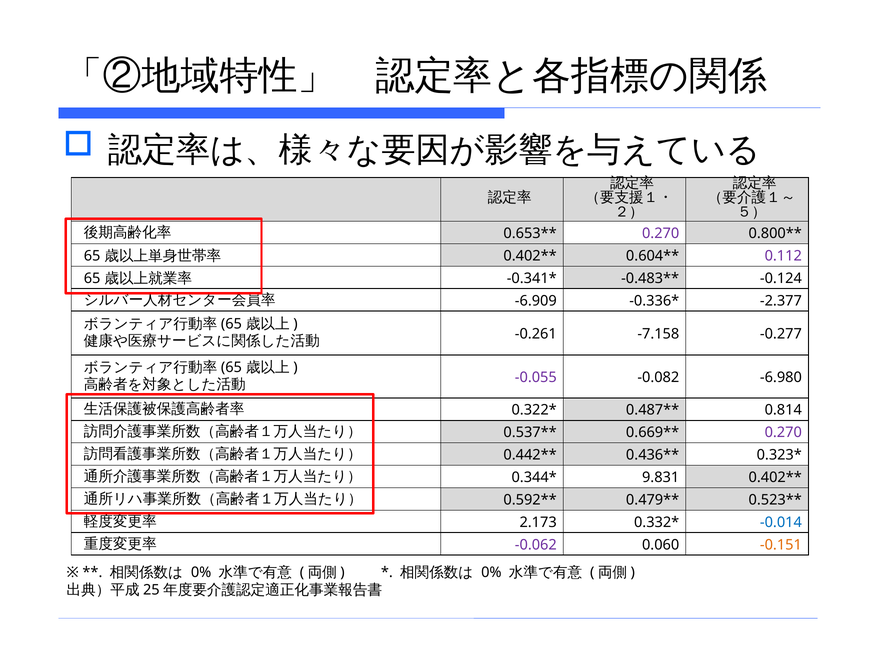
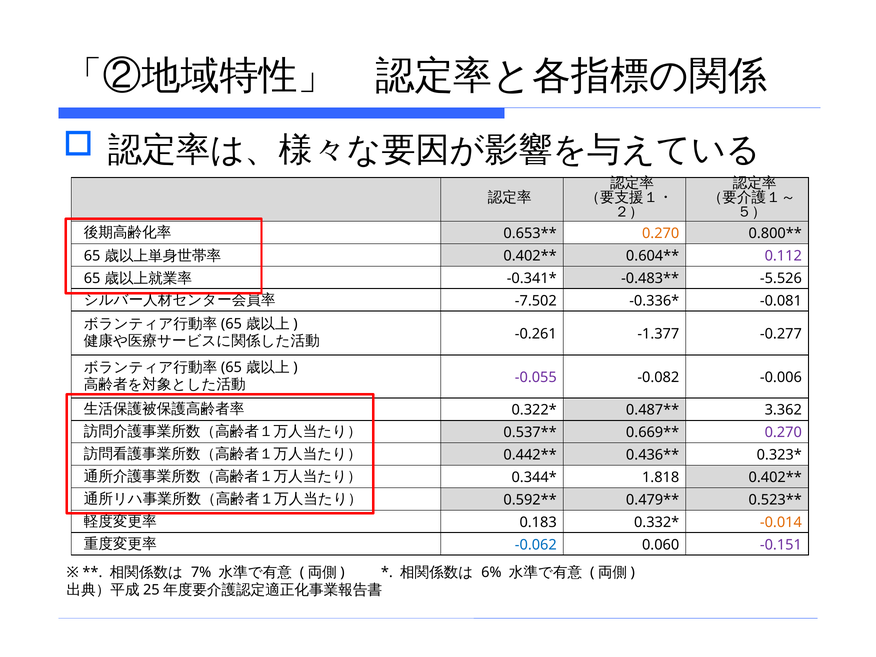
0.270 at (661, 233) colour: purple -> orange
-0.124: -0.124 -> -5.526
-6.909: -6.909 -> -7.502
-2.377: -2.377 -> -0.081
-7.158: -7.158 -> -1.377
-6.980: -6.980 -> -0.006
0.814: 0.814 -> 3.362
9.831: 9.831 -> 1.818
2.173: 2.173 -> 0.183
-0.014 colour: blue -> orange
-0.062 colour: purple -> blue
-0.151 colour: orange -> purple
0% at (201, 572): 0% -> 7%
0% at (491, 572): 0% -> 6%
